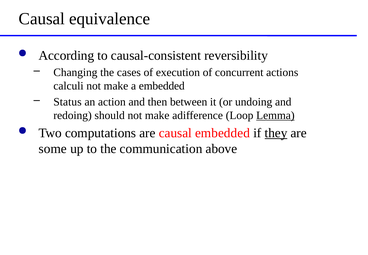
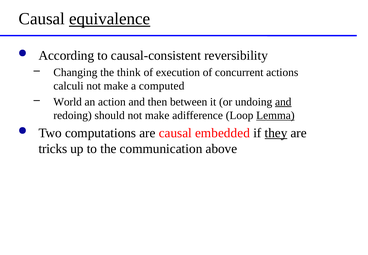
equivalence underline: none -> present
cases: cases -> think
a embedded: embedded -> computed
Status: Status -> World
and at (283, 102) underline: none -> present
some: some -> tricks
